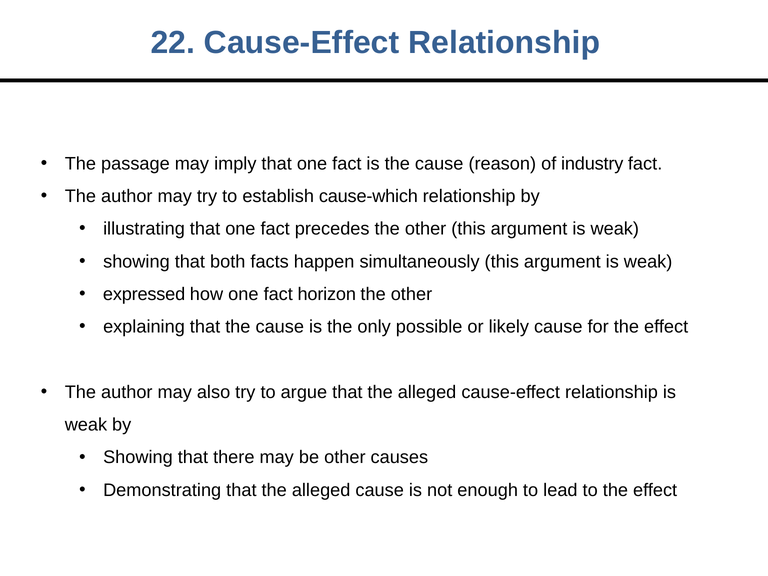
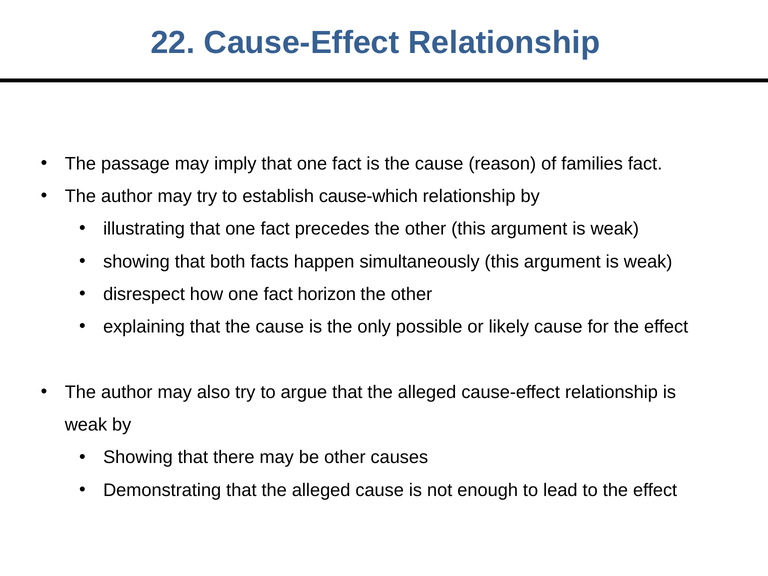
industry: industry -> families
expressed: expressed -> disrespect
